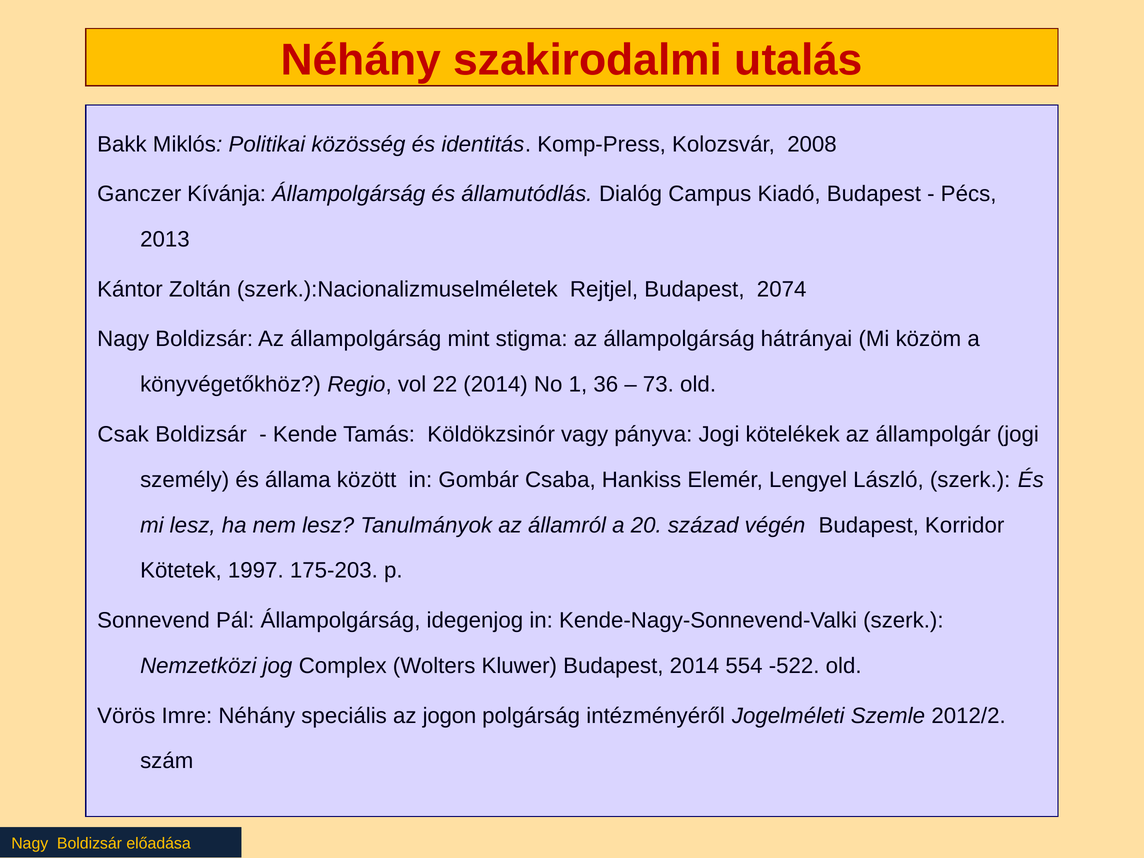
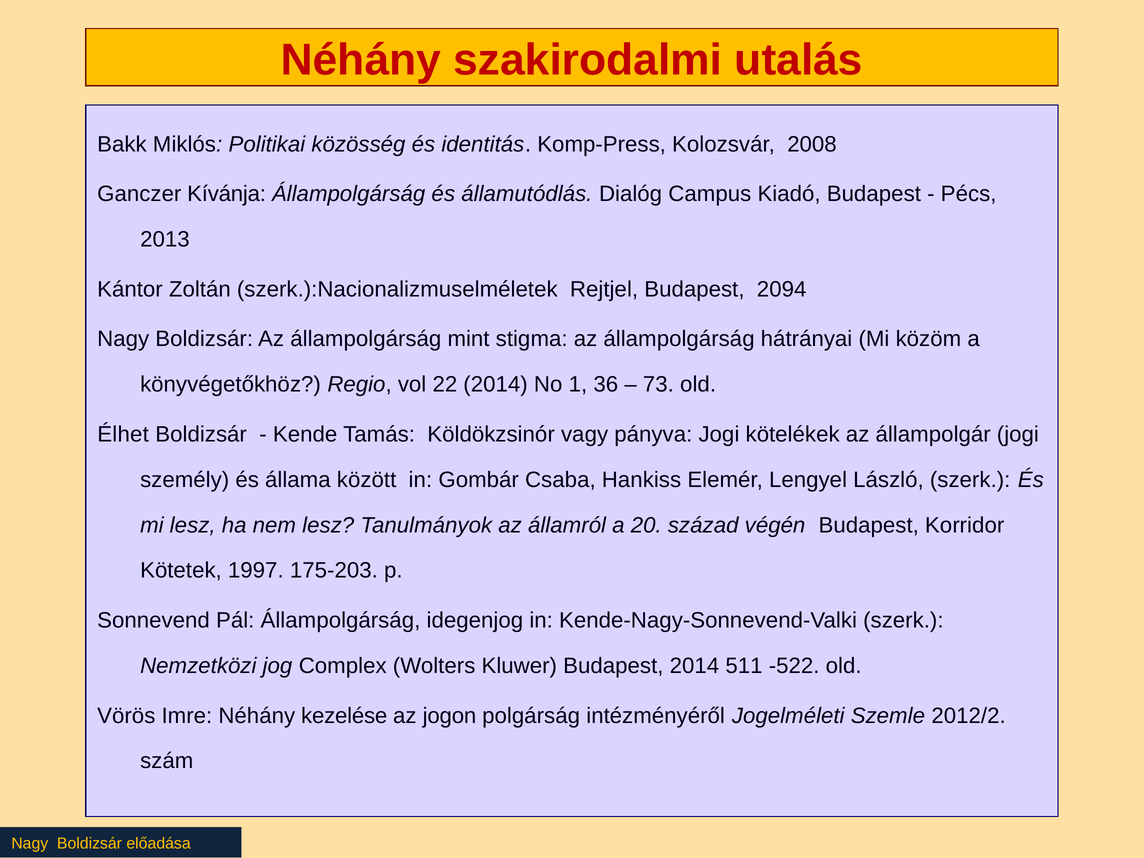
2074: 2074 -> 2094
Csak: Csak -> Élhet
554: 554 -> 511
speciális: speciális -> kezelése
